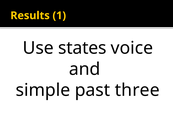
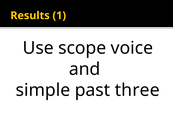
states: states -> scope
